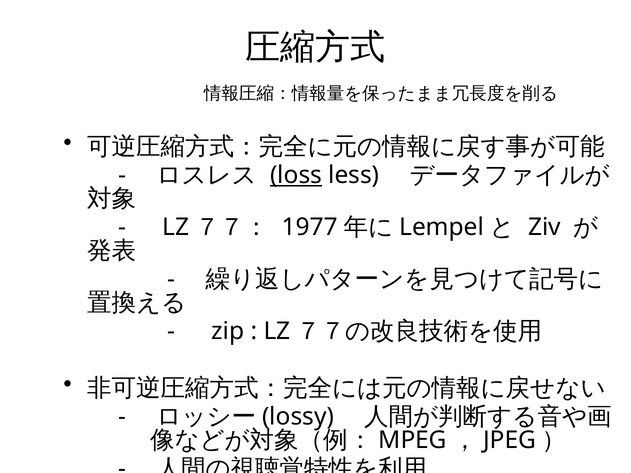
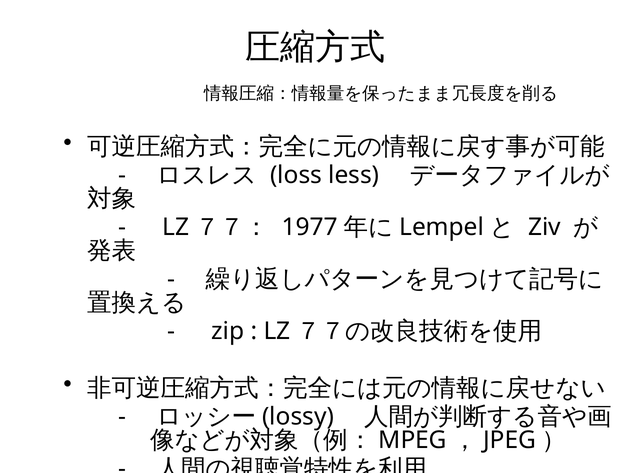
loss underline: present -> none
